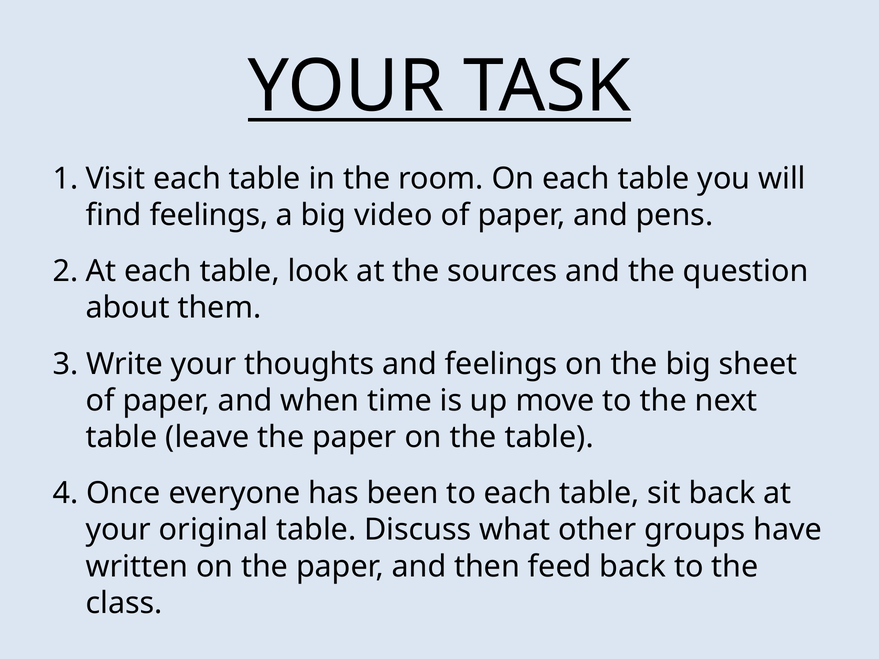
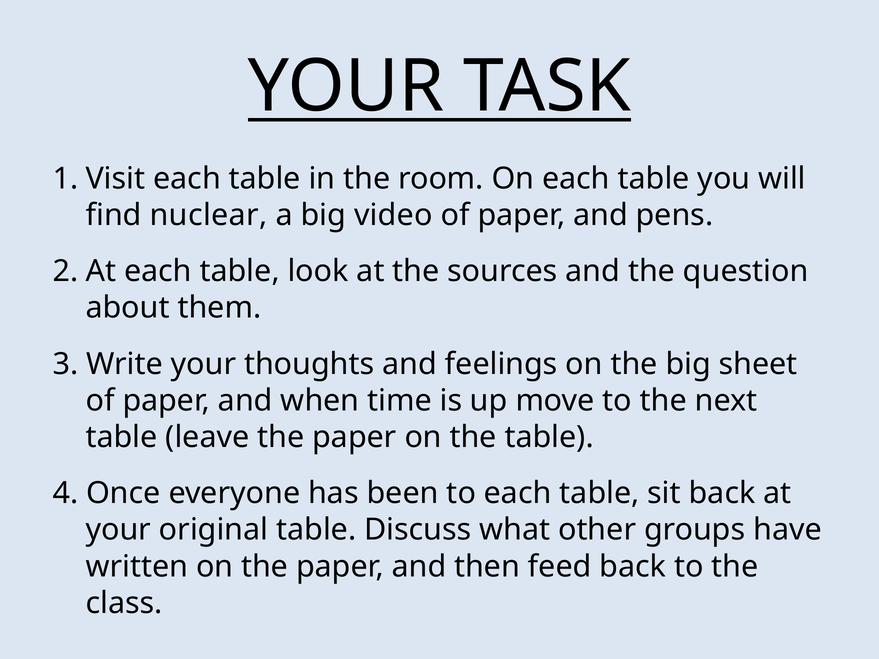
find feelings: feelings -> nuclear
